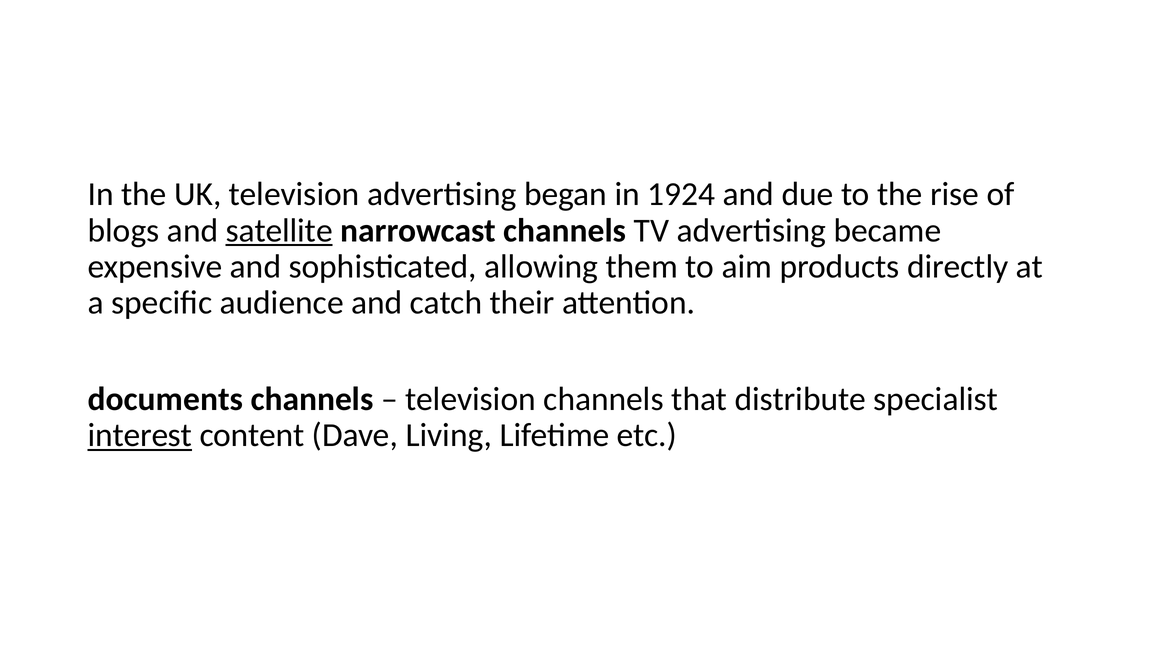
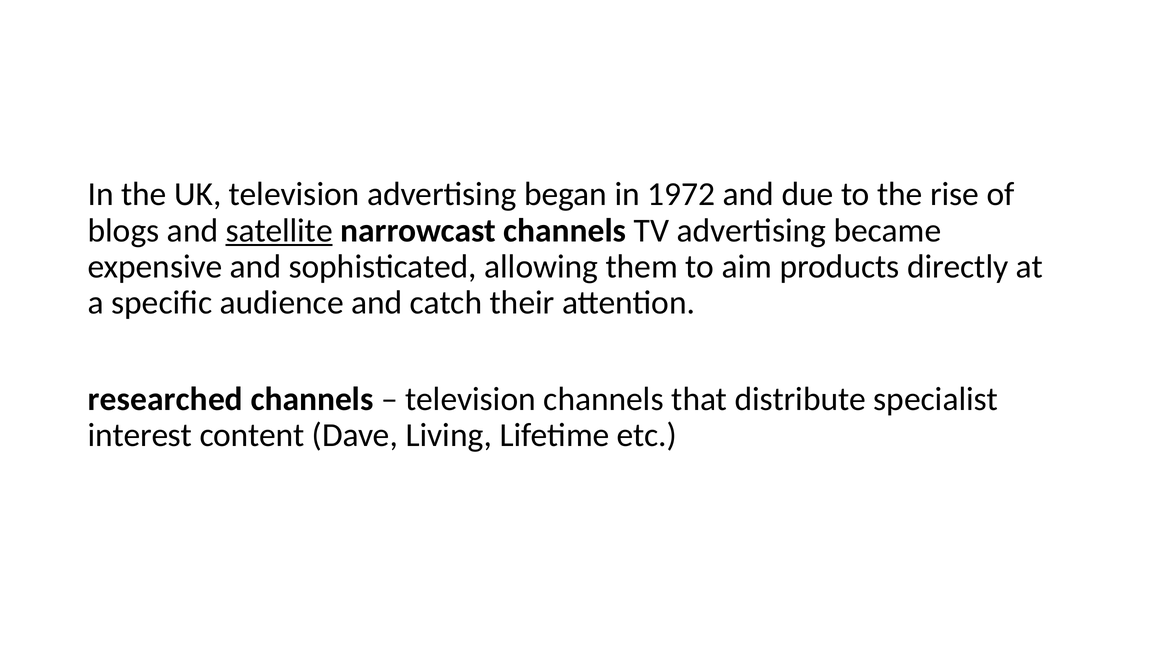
1924: 1924 -> 1972
documents: documents -> researched
interest underline: present -> none
